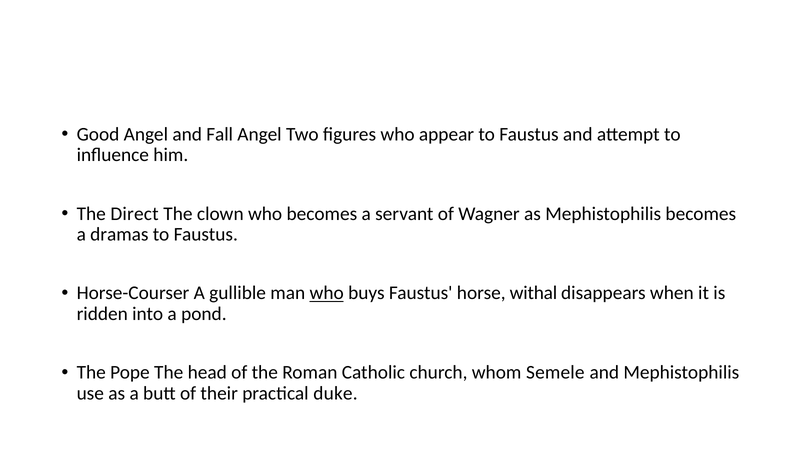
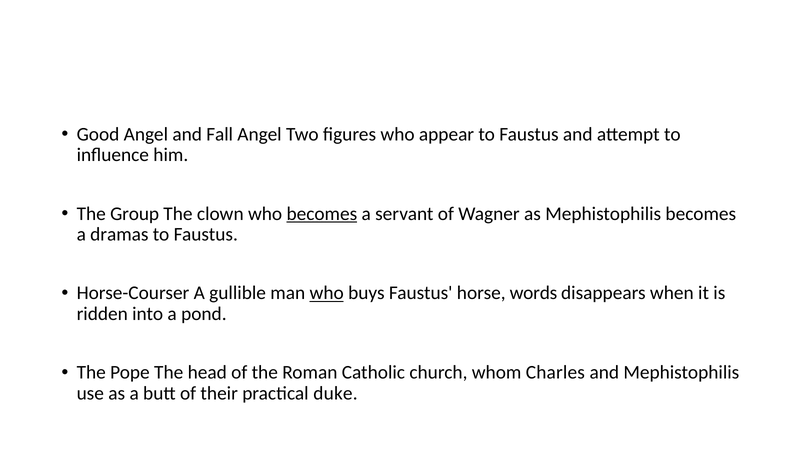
Direct: Direct -> Group
becomes at (322, 214) underline: none -> present
withal: withal -> words
Semele: Semele -> Charles
